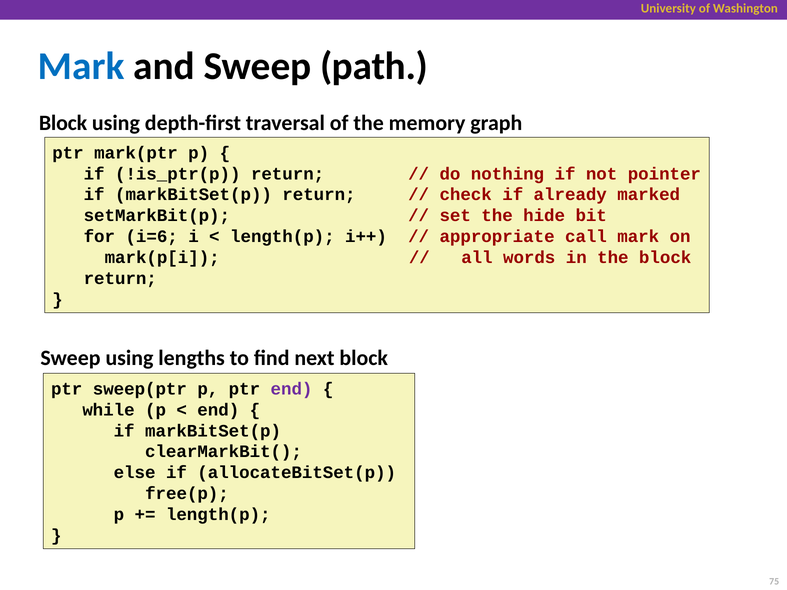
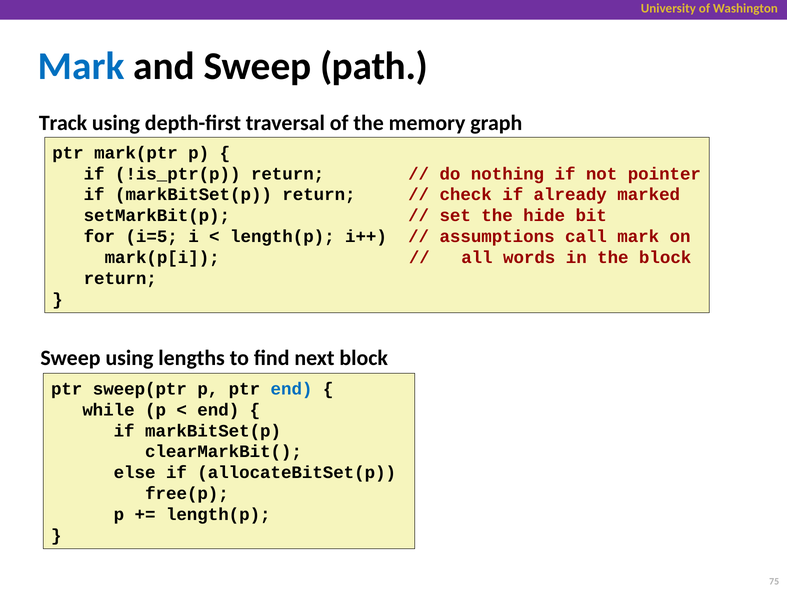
Block at (63, 123): Block -> Track
i=6: i=6 -> i=5
appropriate: appropriate -> assumptions
end at (292, 389) colour: purple -> blue
